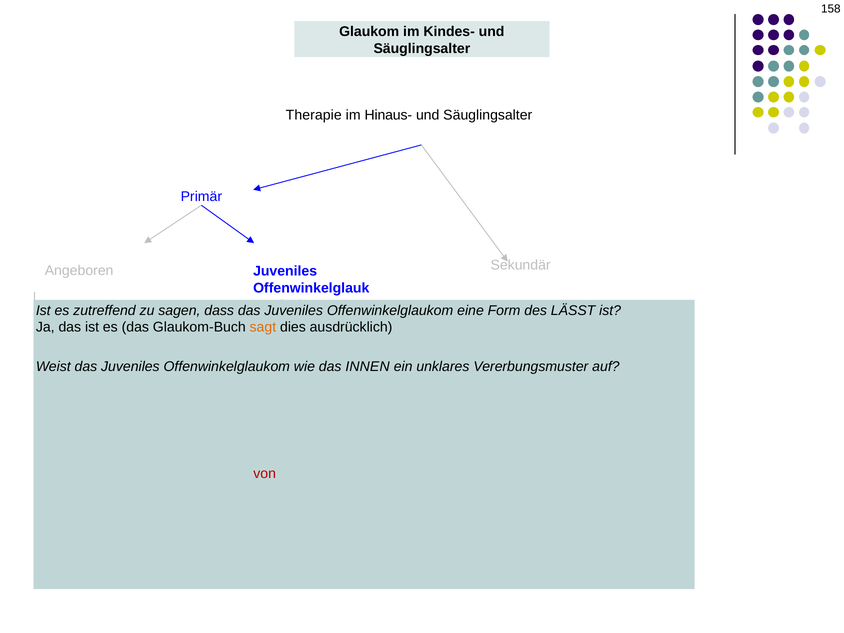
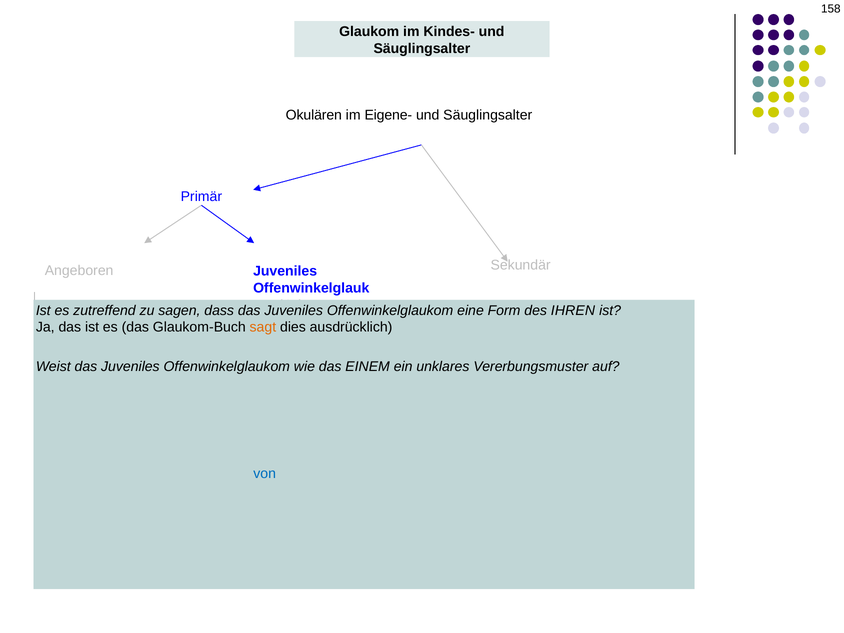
Therapie: Therapie -> Okulären
Hinaus-: Hinaus- -> Eigene-
LÄSST: LÄSST -> IHREN
INNEN: INNEN -> EINEM
von at (265, 474) colour: red -> blue
